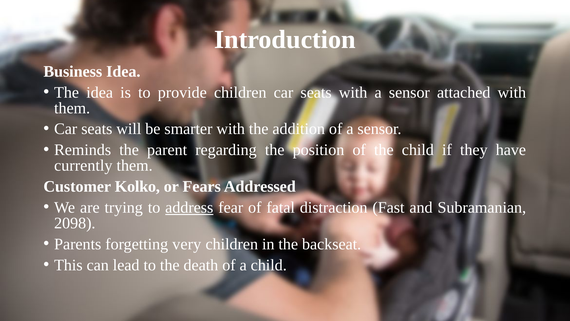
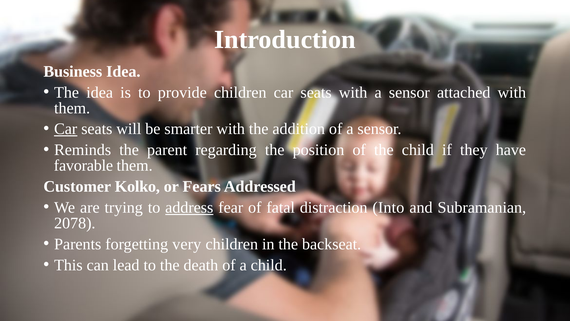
Car at (66, 129) underline: none -> present
currently: currently -> favorable
Fast: Fast -> Into
2098: 2098 -> 2078
